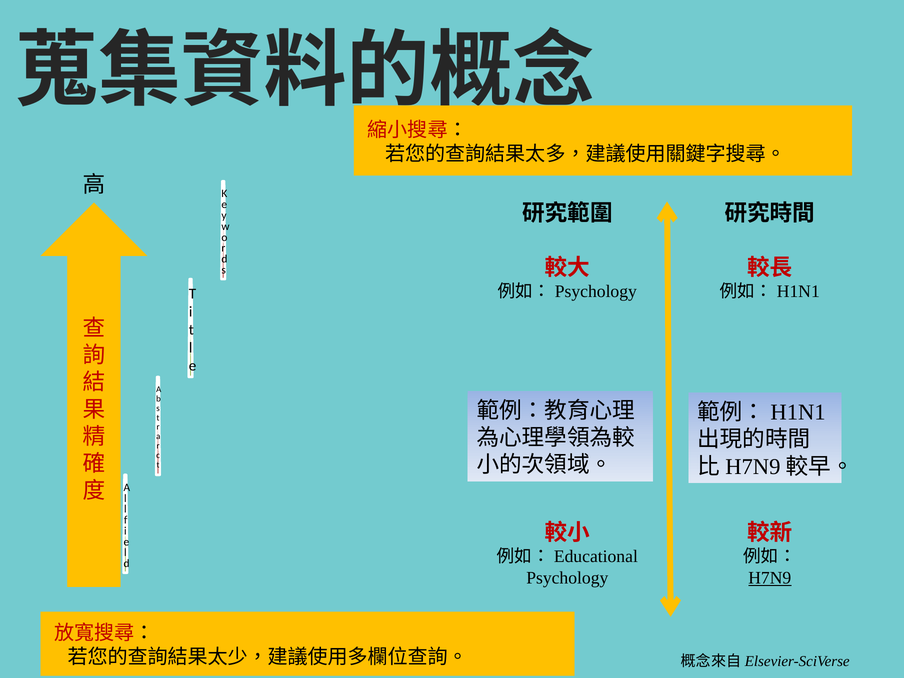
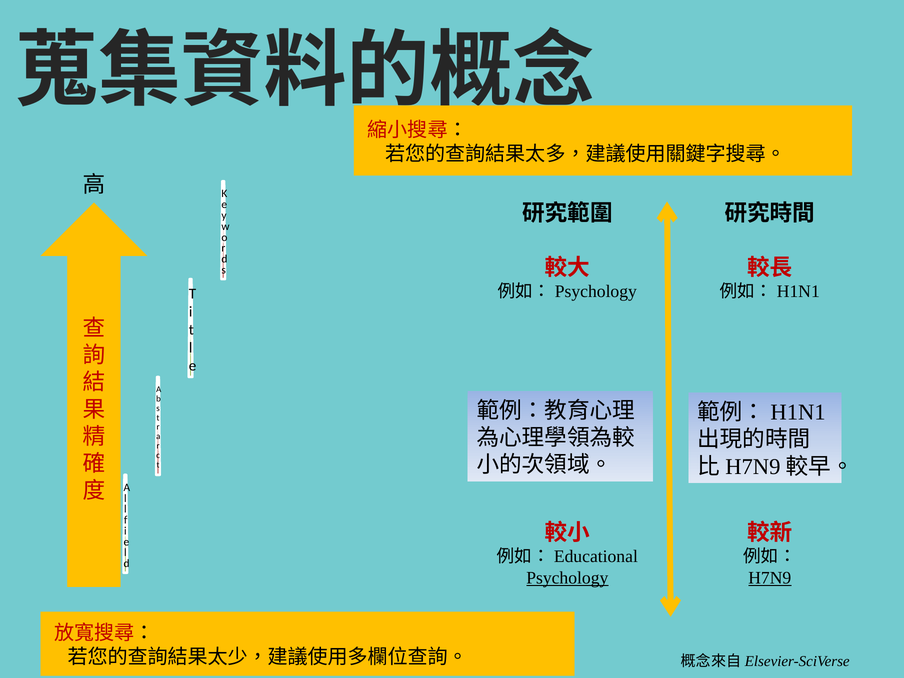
Psychology underline: none -> present
